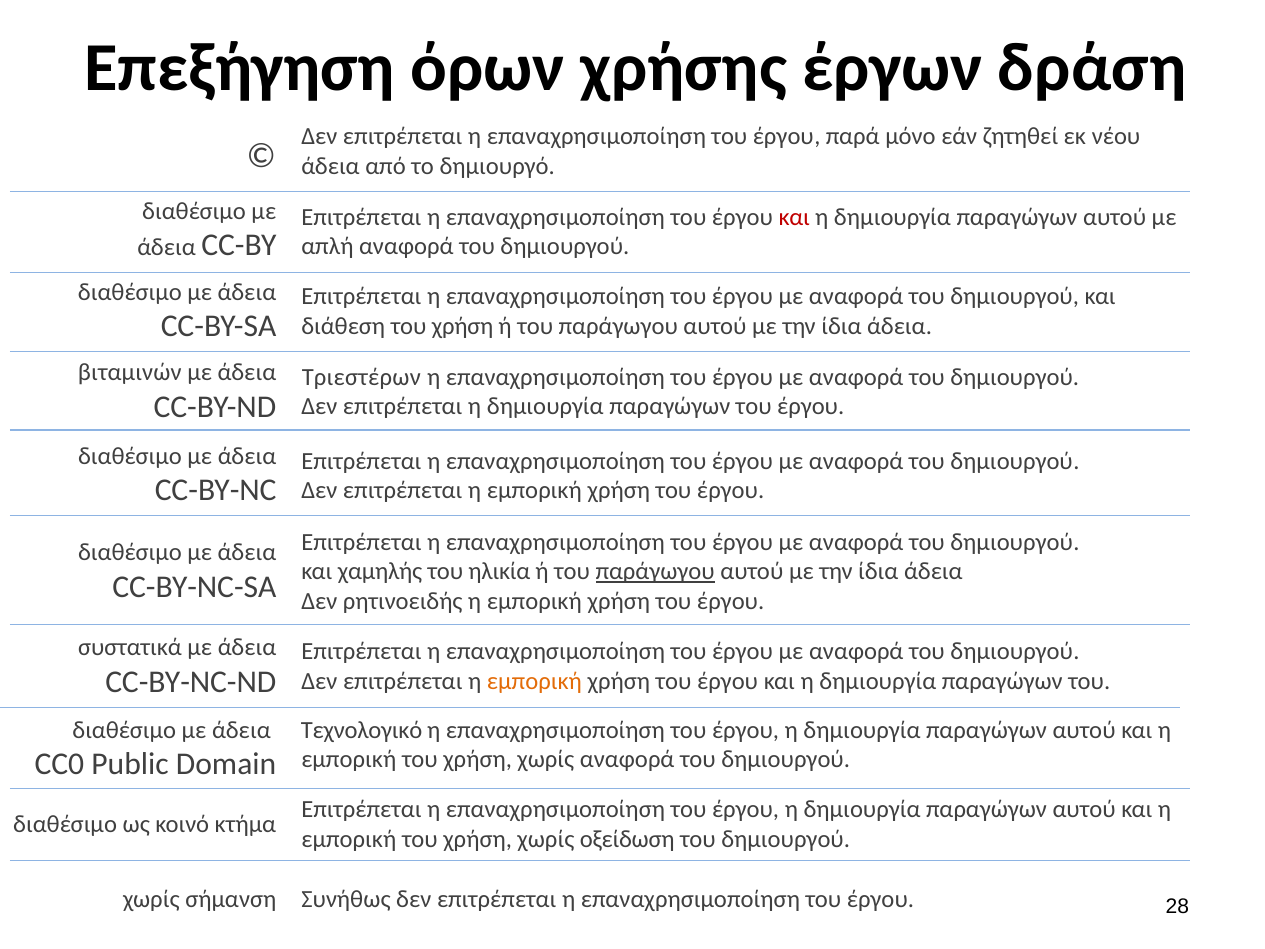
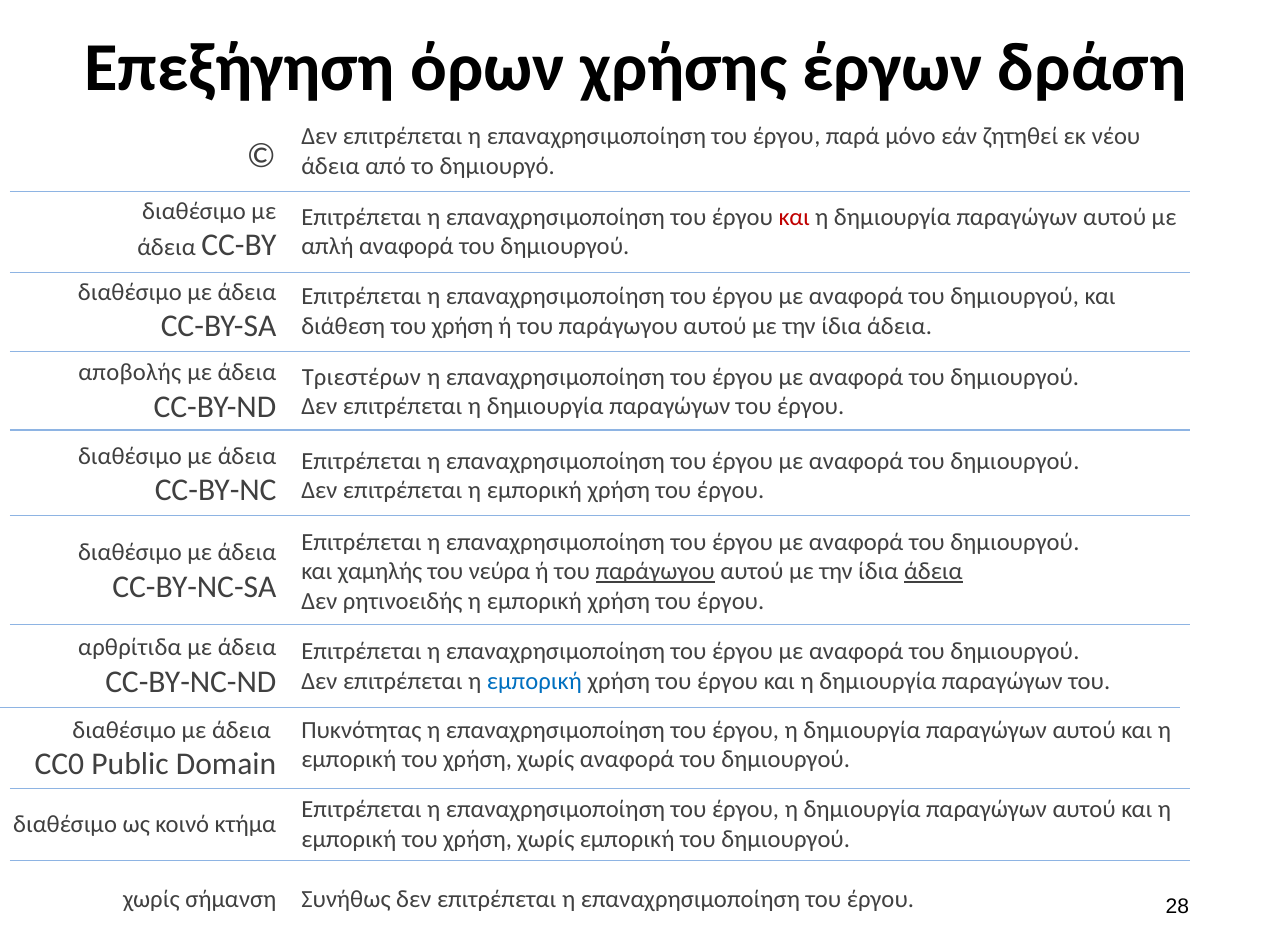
βιταμινών: βιταμινών -> αποβολής
ηλικία: ηλικία -> νεύρα
άδεια at (933, 571) underline: none -> present
συστατικά: συστατικά -> αρθρίτιδα
εμπορική at (534, 681) colour: orange -> blue
Τεχνολογικό: Τεχνολογικό -> Πυκνότητας
χωρίς οξείδωση: οξείδωση -> εμπορική
